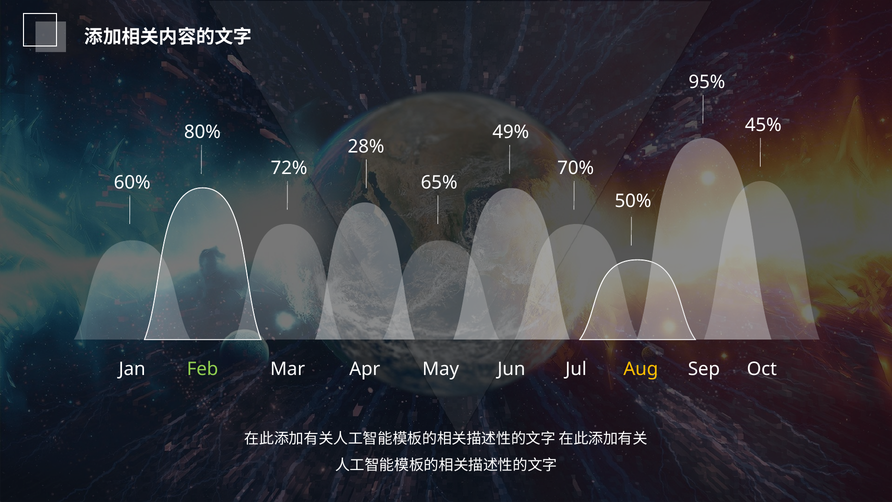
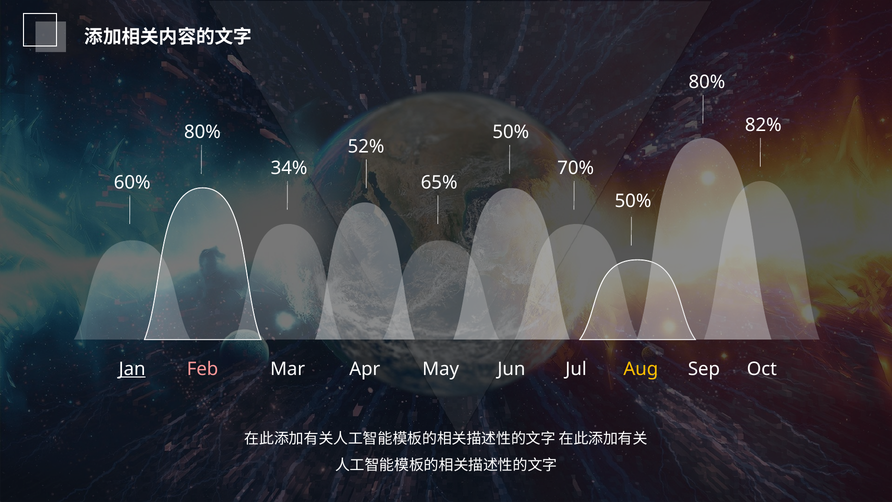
95% at (707, 82): 95% -> 80%
45%: 45% -> 82%
49% at (511, 132): 49% -> 50%
28%: 28% -> 52%
72%: 72% -> 34%
Jan underline: none -> present
Feb colour: light green -> pink
